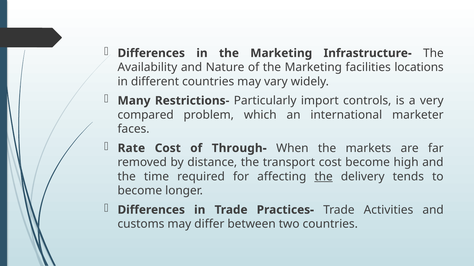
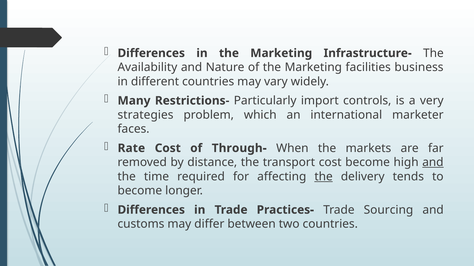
locations: locations -> business
compared: compared -> strategies
and at (433, 163) underline: none -> present
Activities: Activities -> Sourcing
